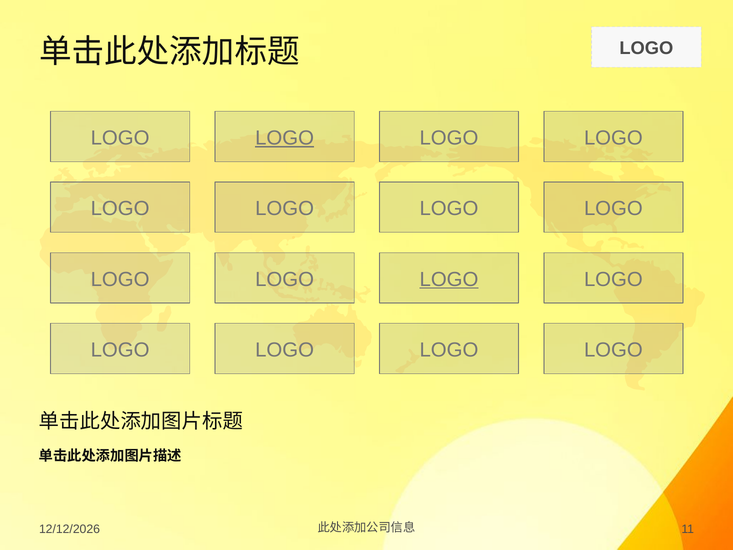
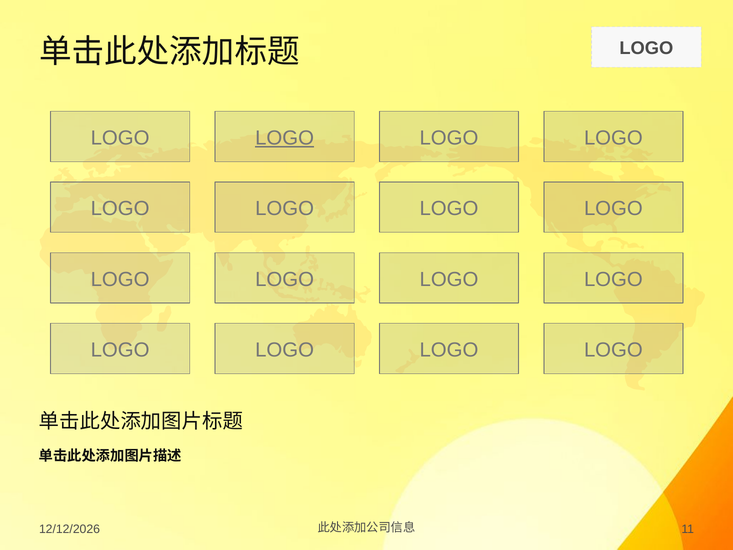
LOGO at (449, 279) underline: present -> none
